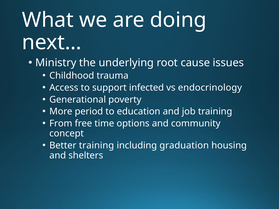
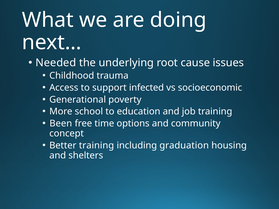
Ministry: Ministry -> Needed
endocrinology: endocrinology -> socioeconomic
period: period -> school
From: From -> Been
